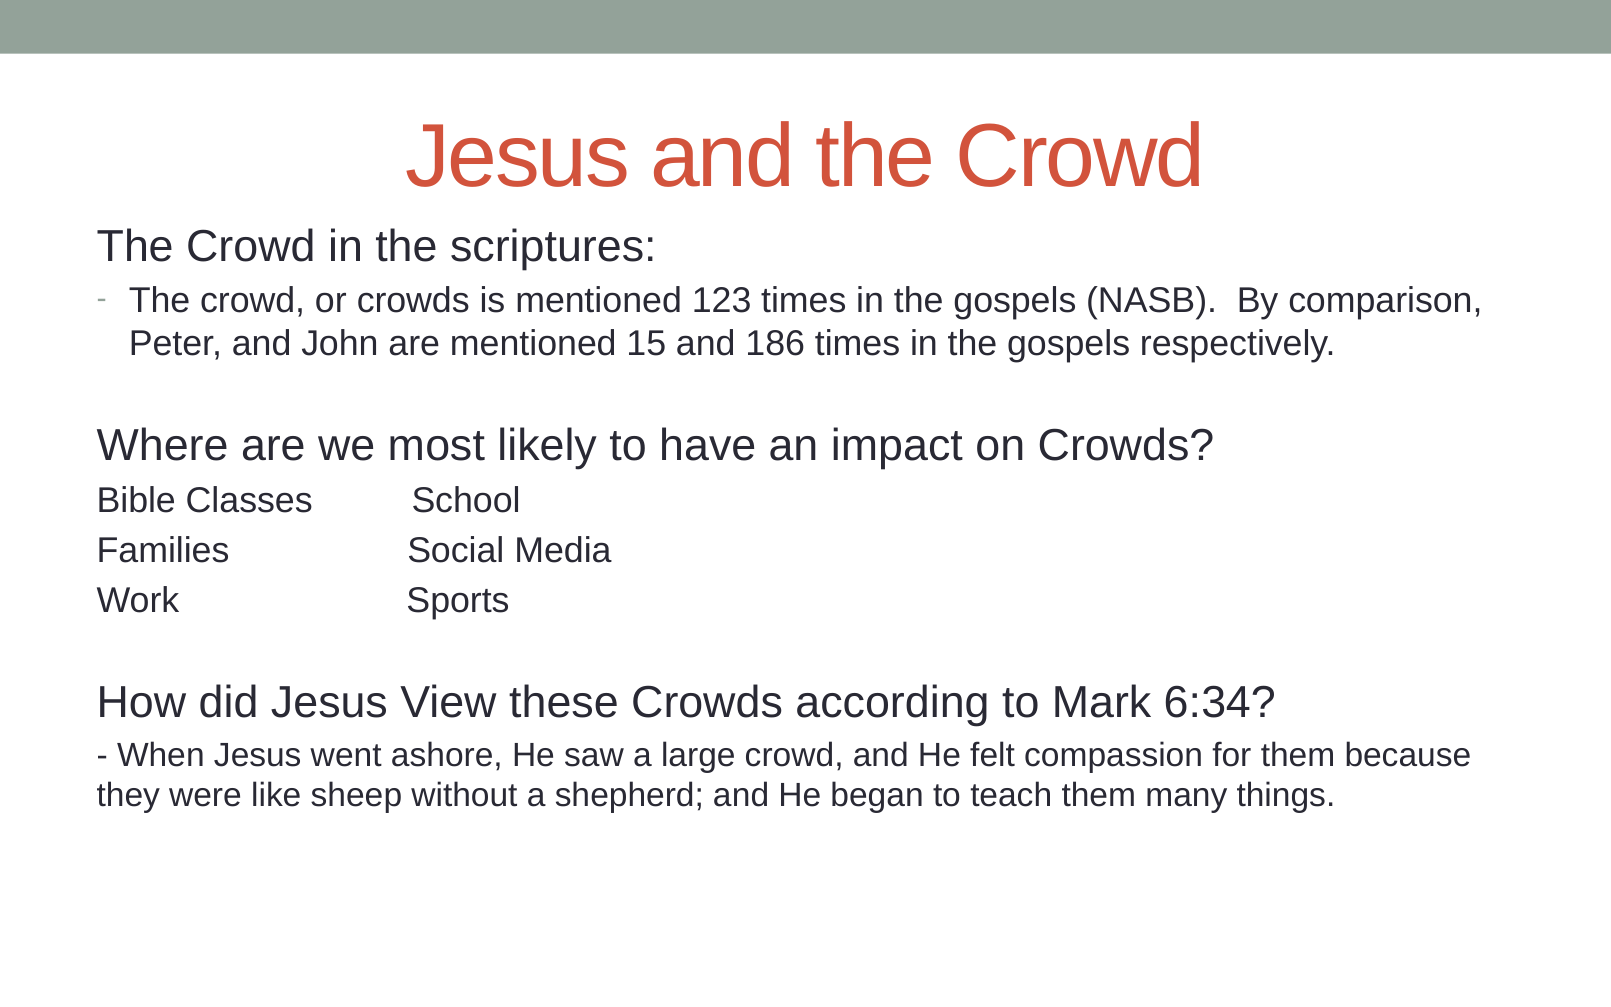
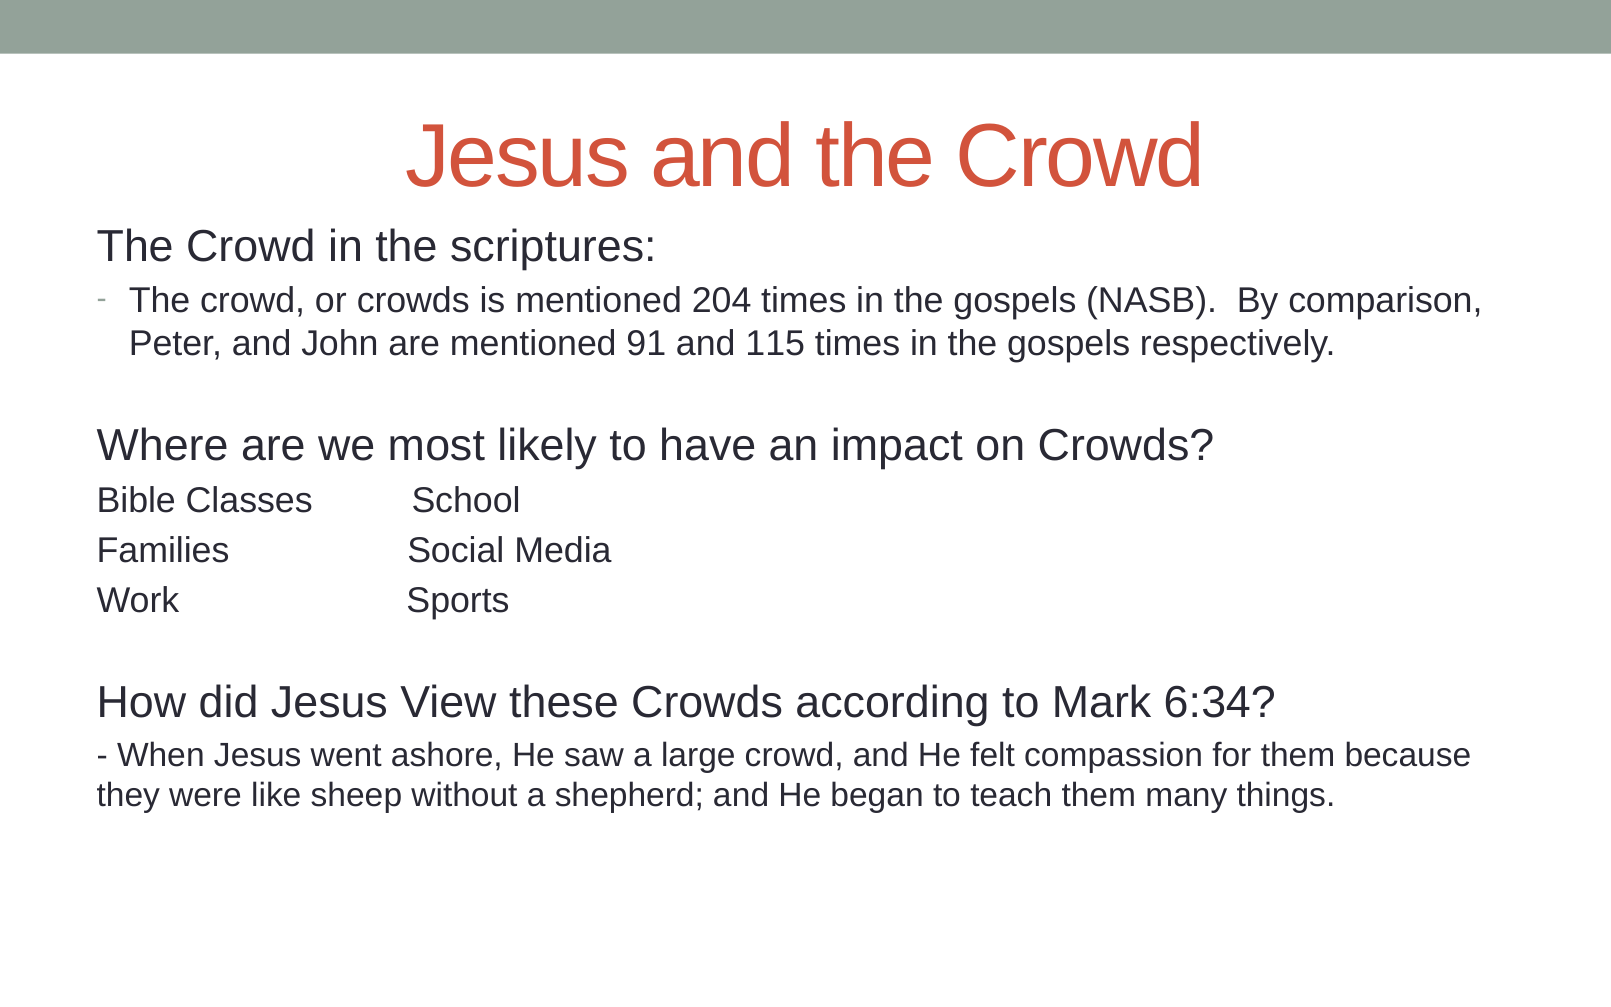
123: 123 -> 204
15: 15 -> 91
186: 186 -> 115
